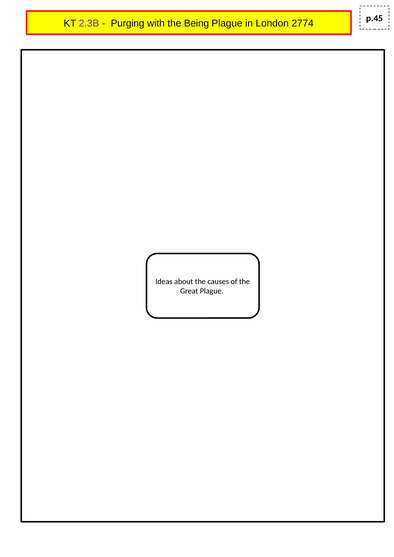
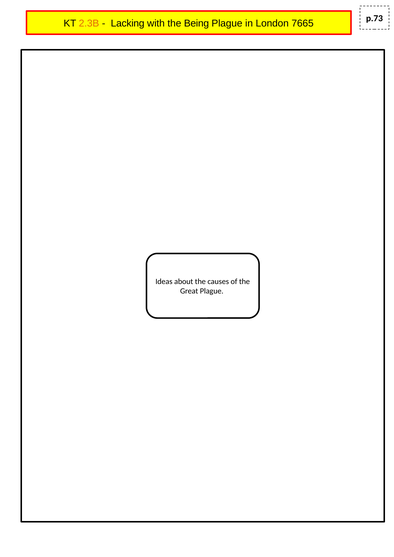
p.45: p.45 -> p.73
2.3B colour: purple -> orange
Purging: Purging -> Lacking
2774: 2774 -> 7665
